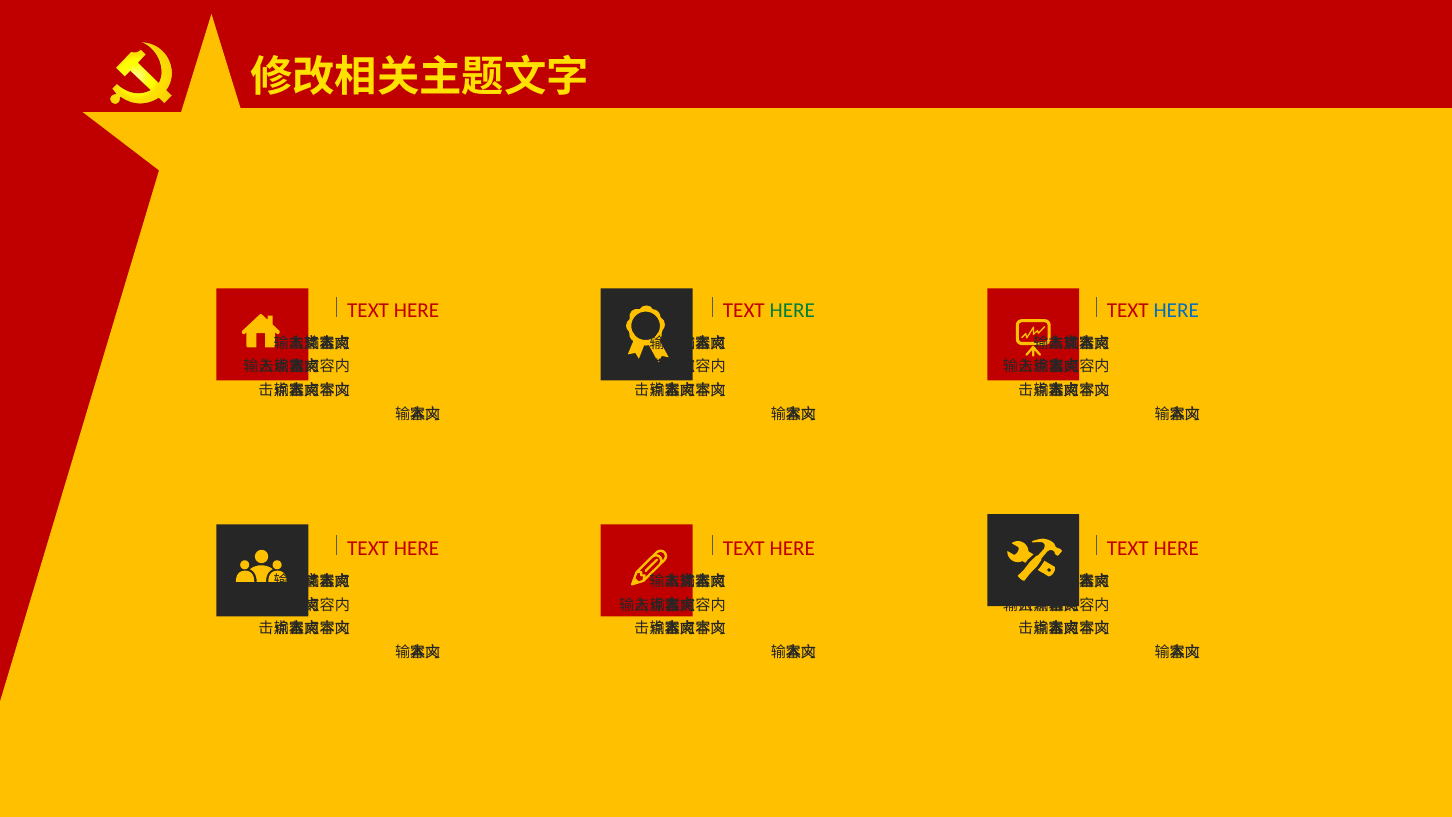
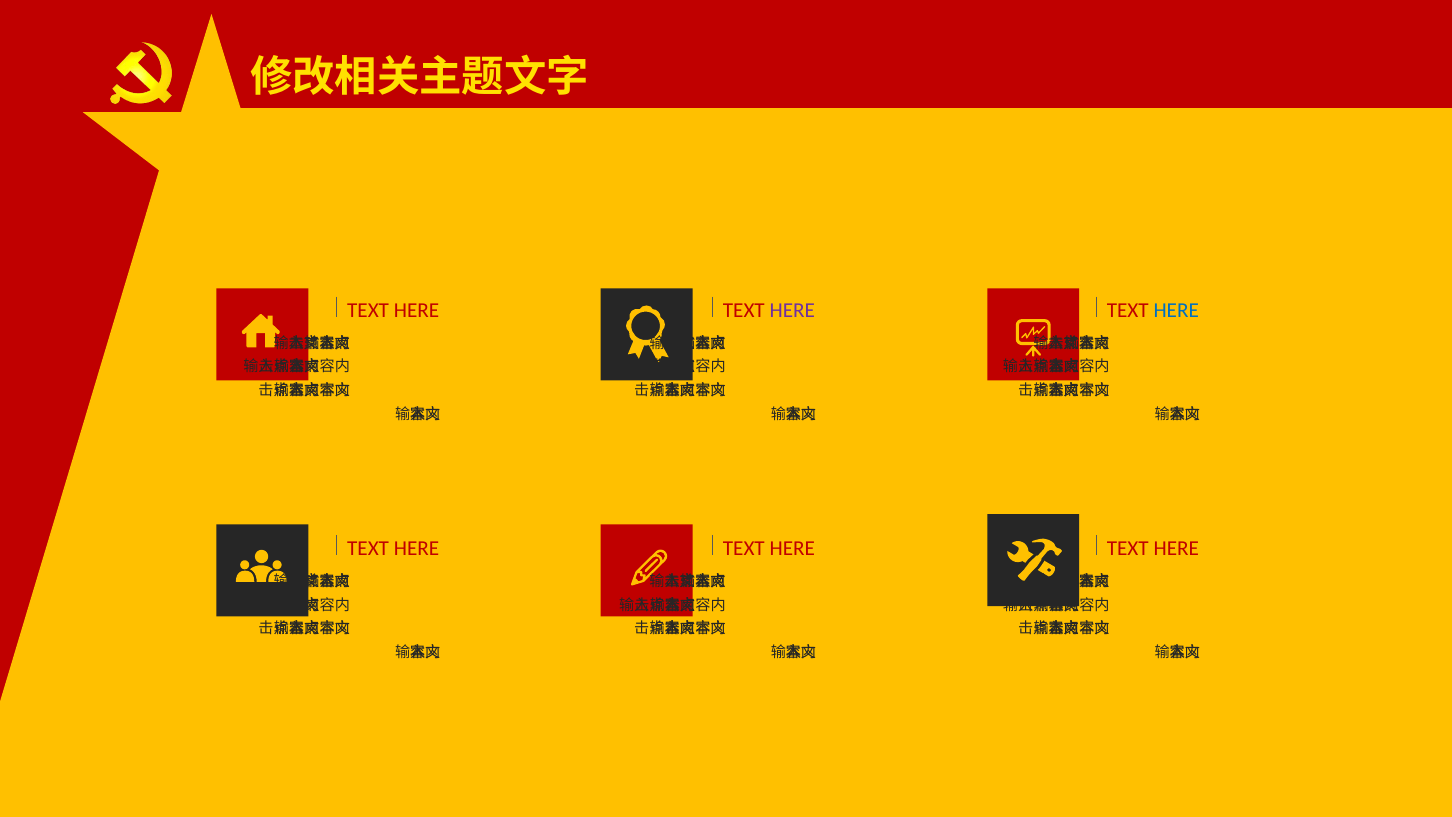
HERE at (792, 311) colour: green -> purple
